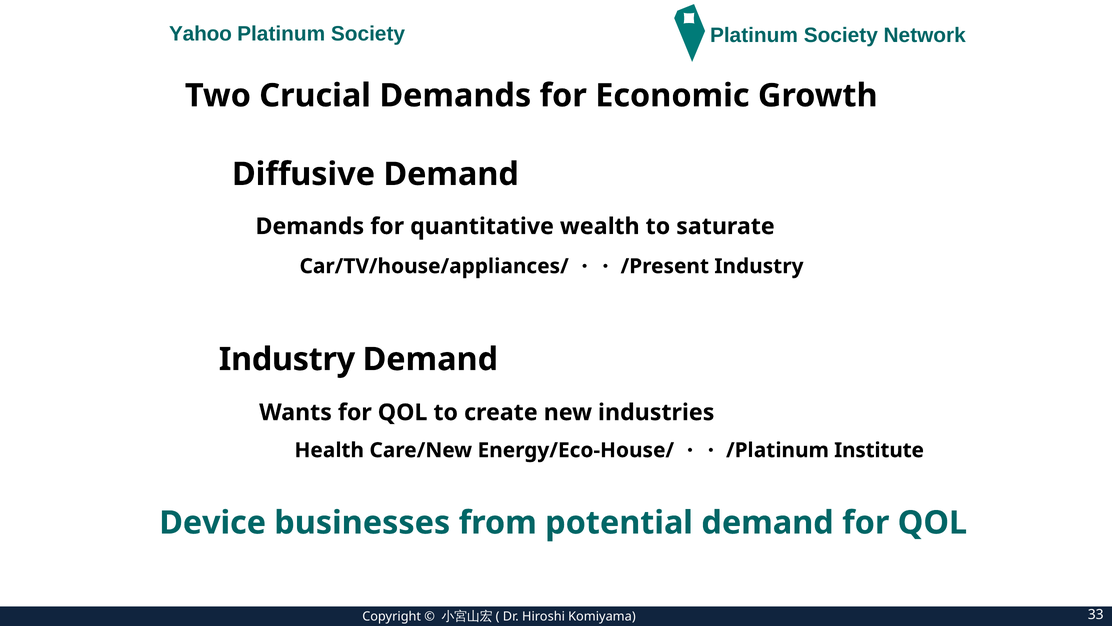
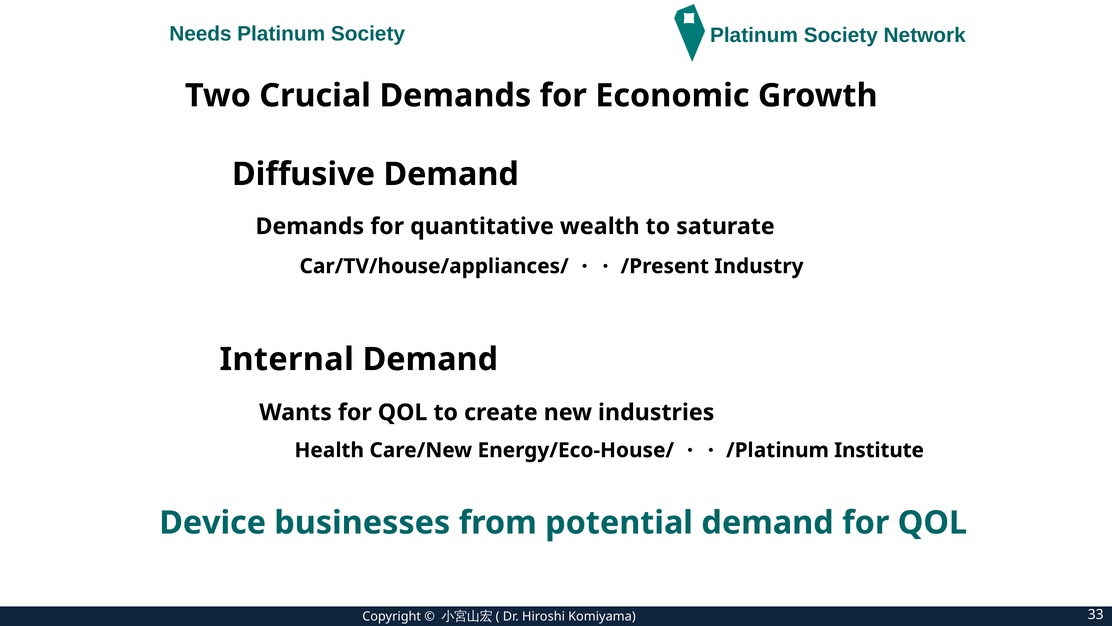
Yahoo: Yahoo -> Needs
Industry at (287, 359): Industry -> Internal
